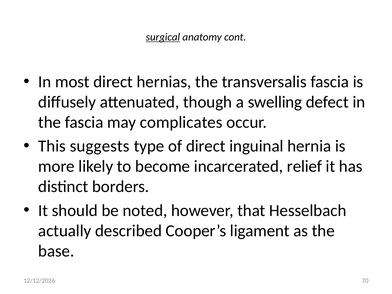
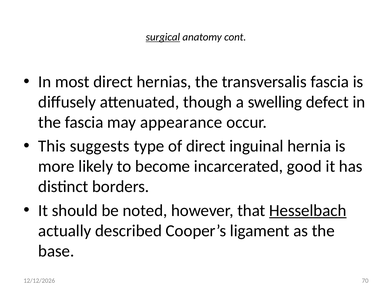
complicates: complicates -> appearance
relief: relief -> good
Hesselbach underline: none -> present
